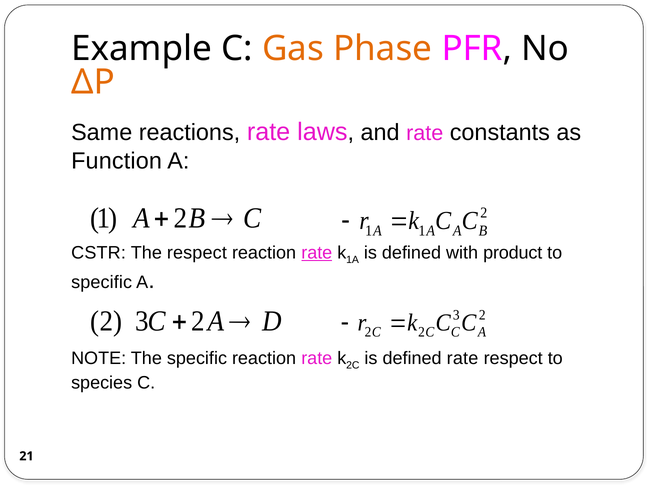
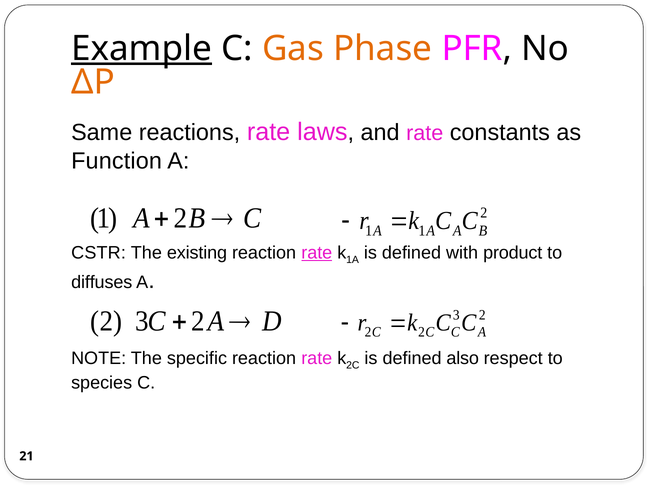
Example underline: none -> present
The respect: respect -> existing
specific at (102, 283): specific -> diffuses
defined rate: rate -> also
